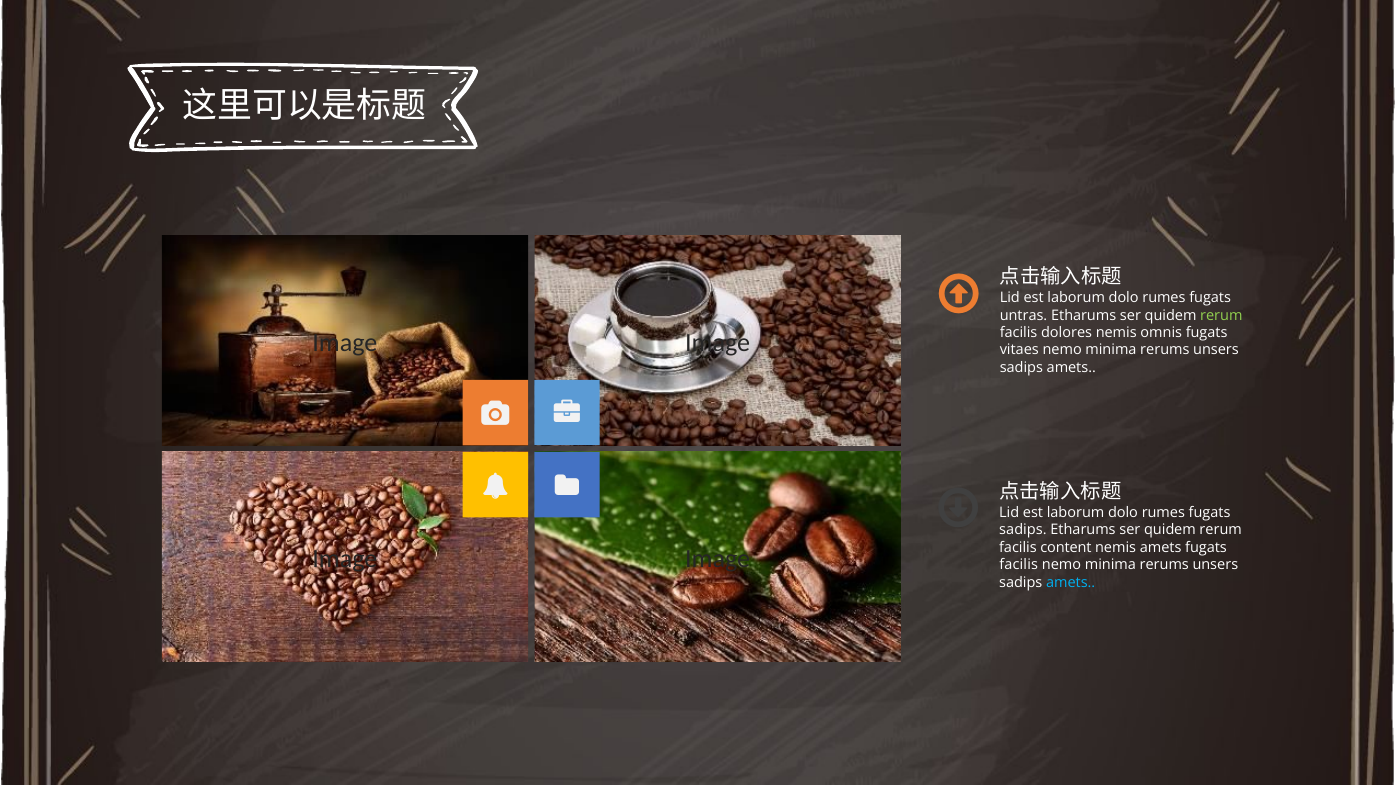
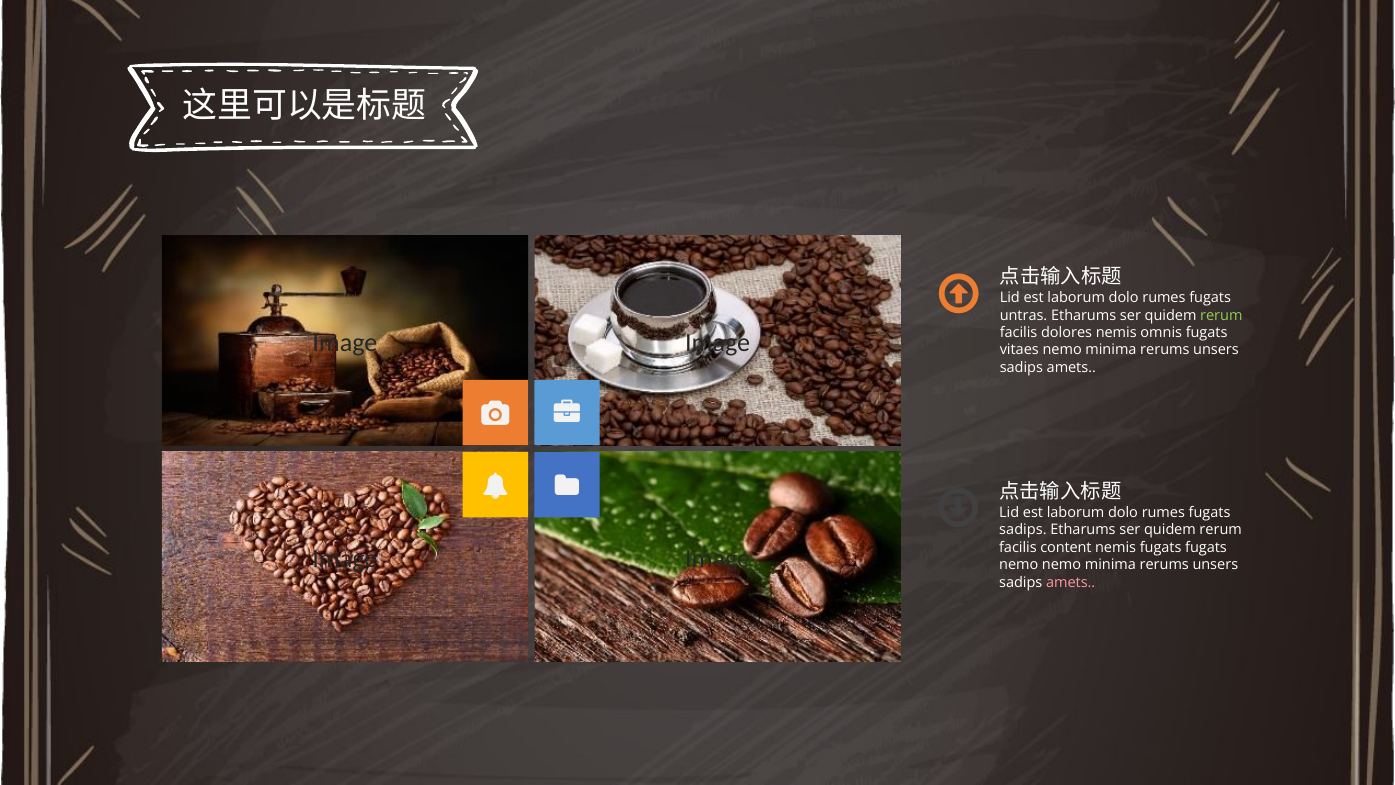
nemis amets: amets -> fugats
facilis at (1019, 565): facilis -> nemo
amets at (1071, 582) colour: light blue -> pink
